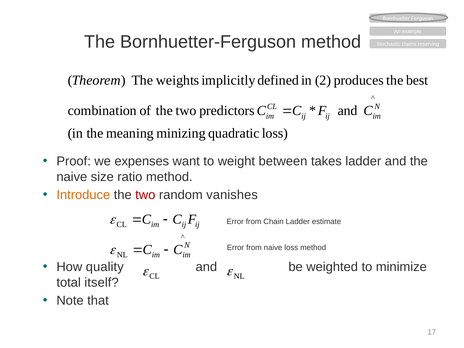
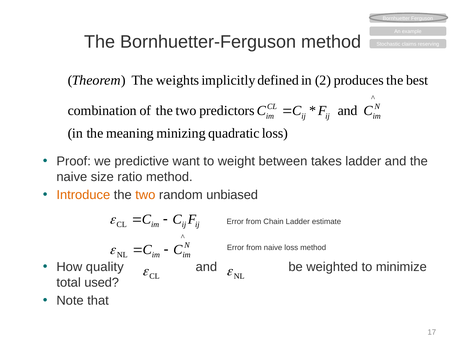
expenses: expenses -> predictive
two at (145, 195) colour: red -> orange
vanishes: vanishes -> unbiased
itself: itself -> used
